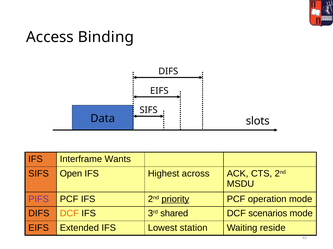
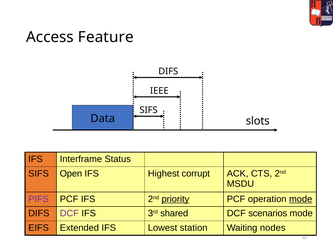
Binding: Binding -> Feature
EIFS at (159, 91): EIFS -> IEEE
Wants: Wants -> Status
across: across -> corrupt
mode at (301, 200) underline: none -> present
DCF at (69, 214) colour: orange -> purple
reside: reside -> nodes
